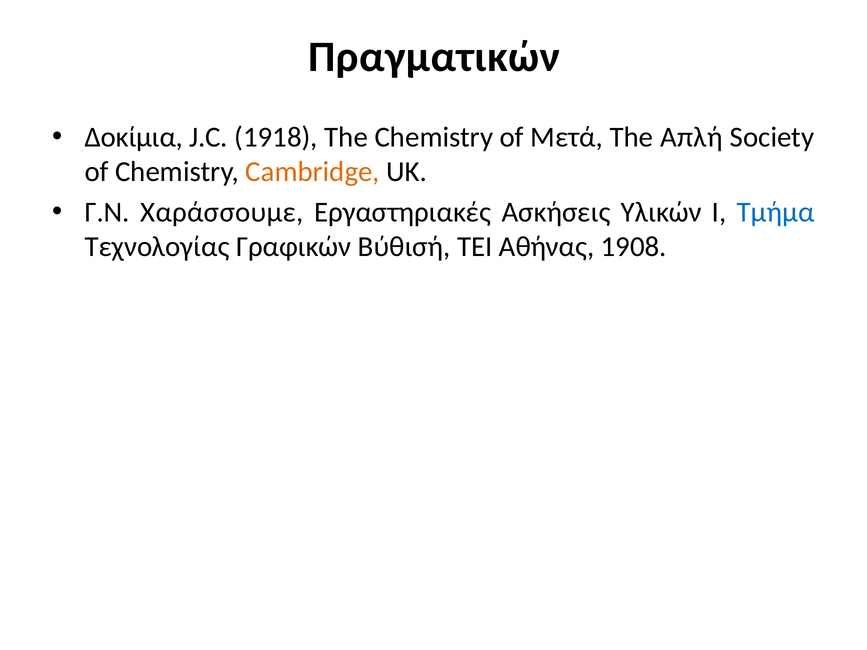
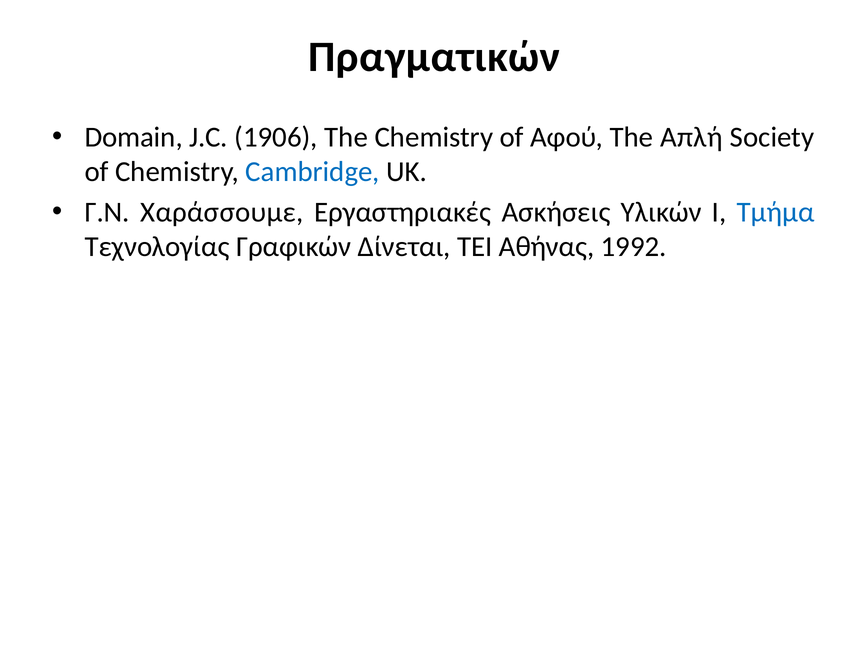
Δοκίμια: Δοκίμια -> Domain
1918: 1918 -> 1906
Μετά: Μετά -> Αφού
Cambridge colour: orange -> blue
Βύθισή: Βύθισή -> Δίνεται
1908: 1908 -> 1992
